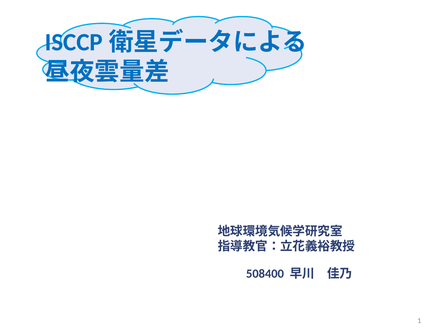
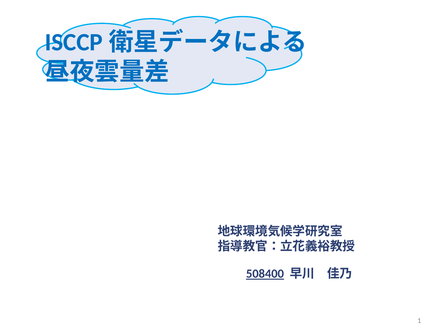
508400 underline: none -> present
